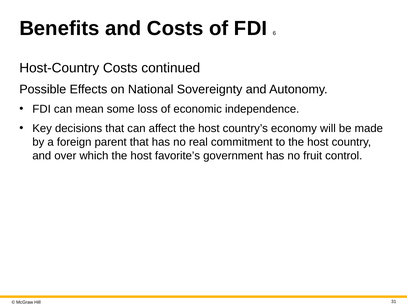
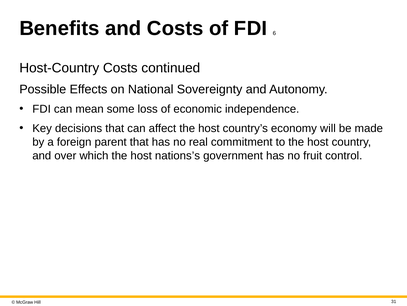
favorite’s: favorite’s -> nations’s
